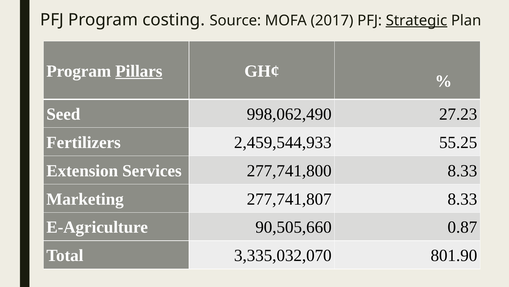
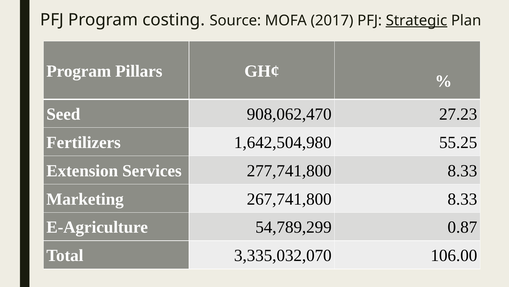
Pillars underline: present -> none
998,062,490: 998,062,490 -> 908,062,470
2,459,544,933: 2,459,544,933 -> 1,642,504,980
277,741,807: 277,741,807 -> 267,741,800
90,505,660: 90,505,660 -> 54,789,299
801.90: 801.90 -> 106.00
